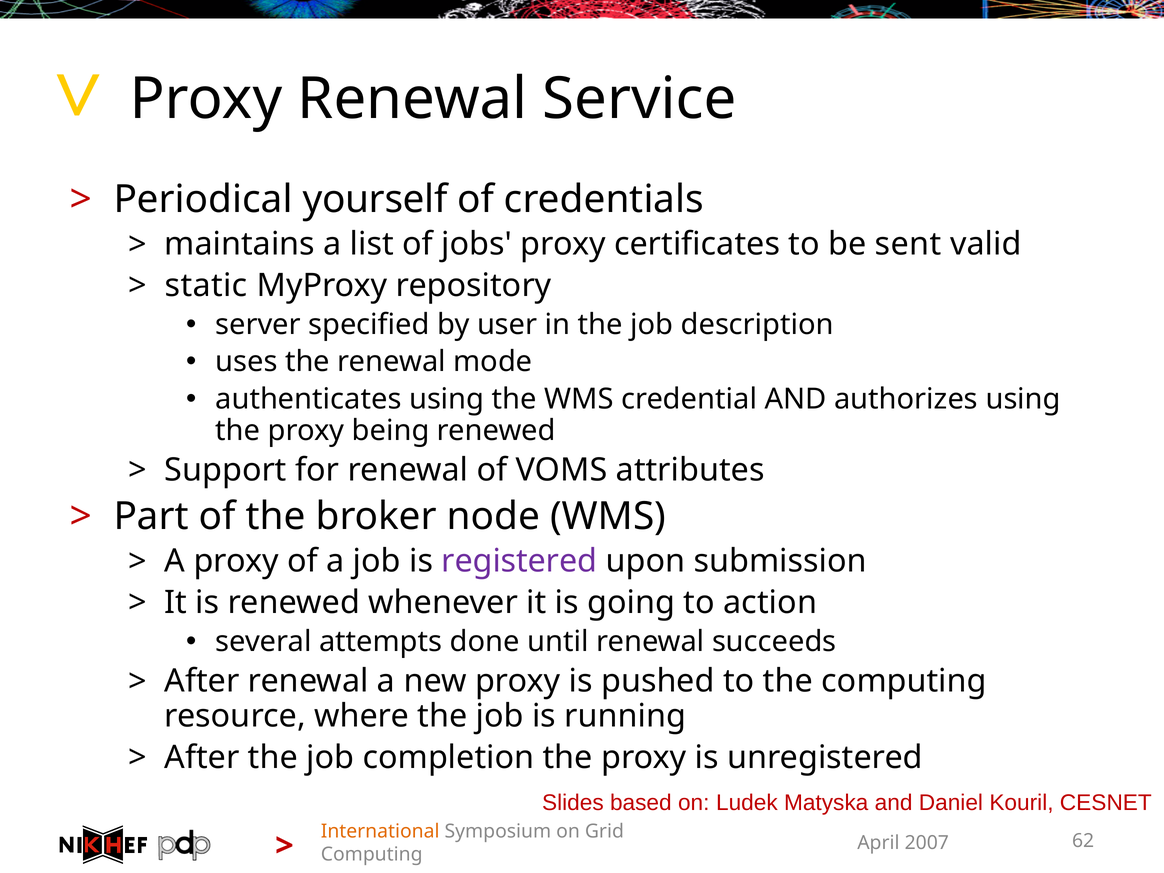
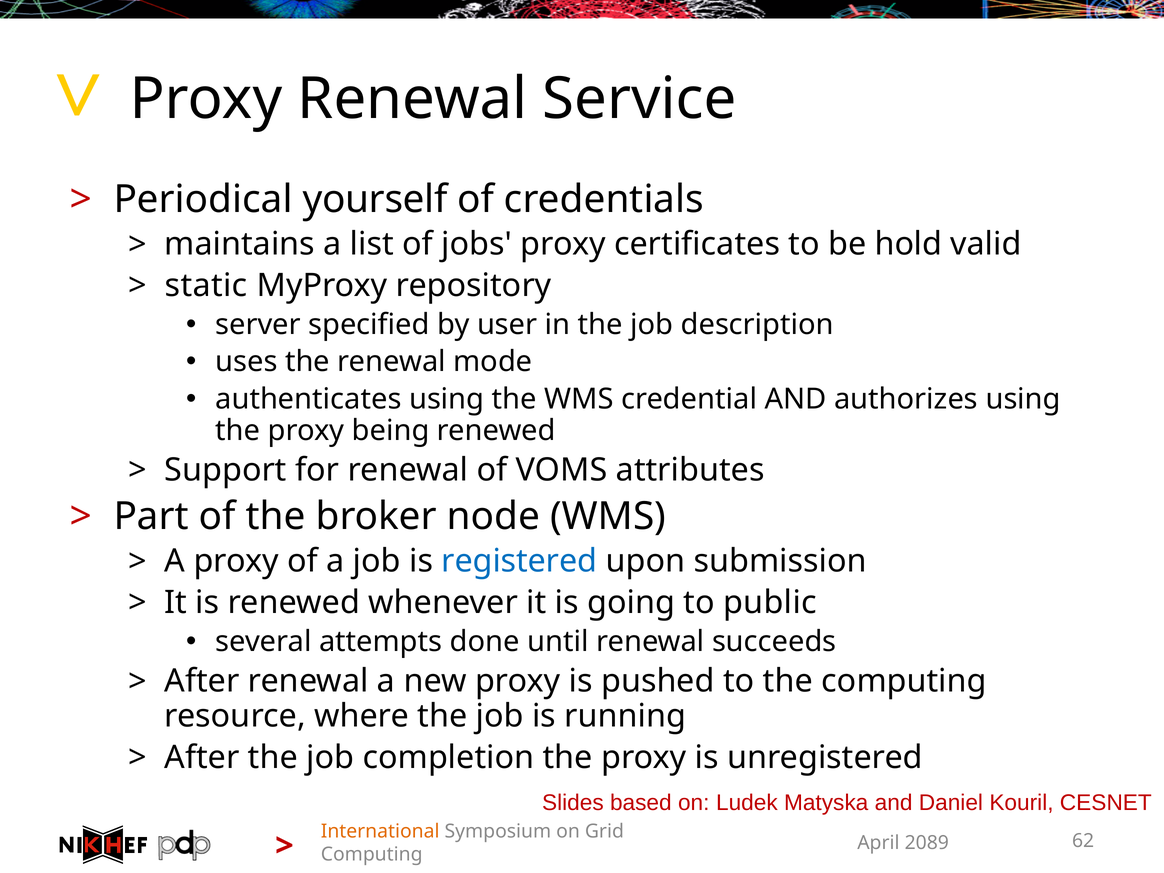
sent: sent -> hold
registered colour: purple -> blue
action: action -> public
2007: 2007 -> 2089
